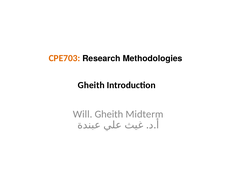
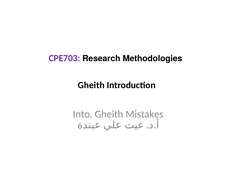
CPE703 colour: orange -> purple
Will: Will -> Into
Midterm: Midterm -> Mistakes
